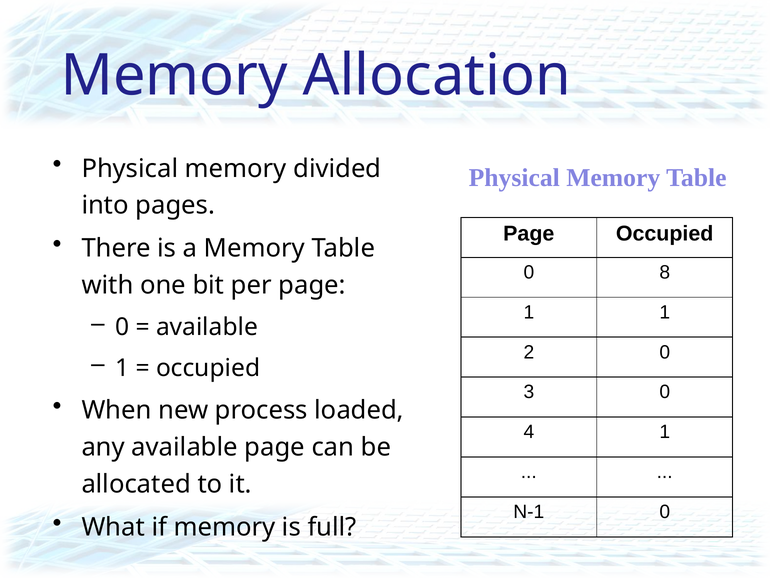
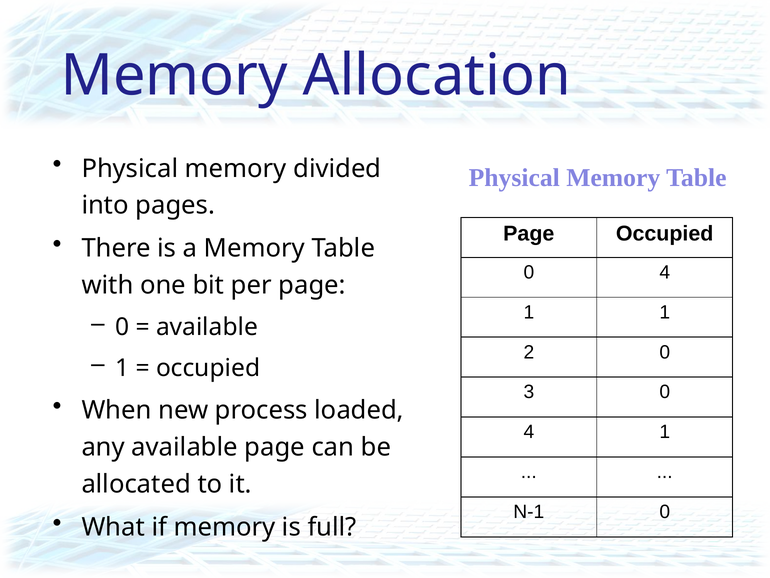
8 at (665, 272): 8 -> 4
